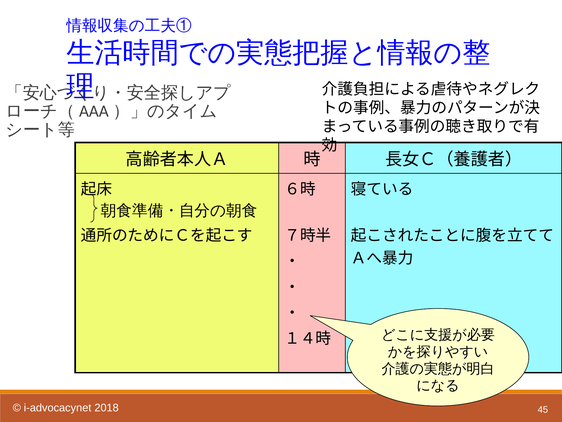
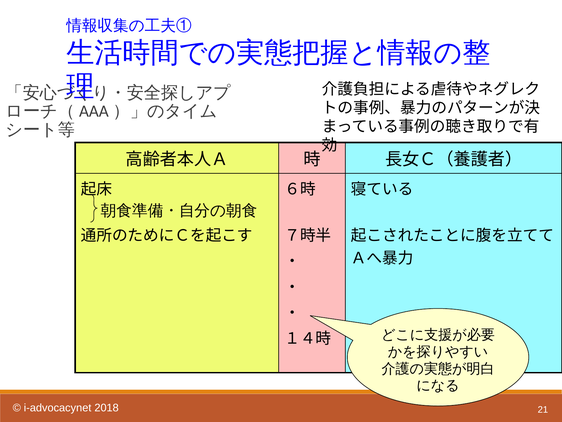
45: 45 -> 21
